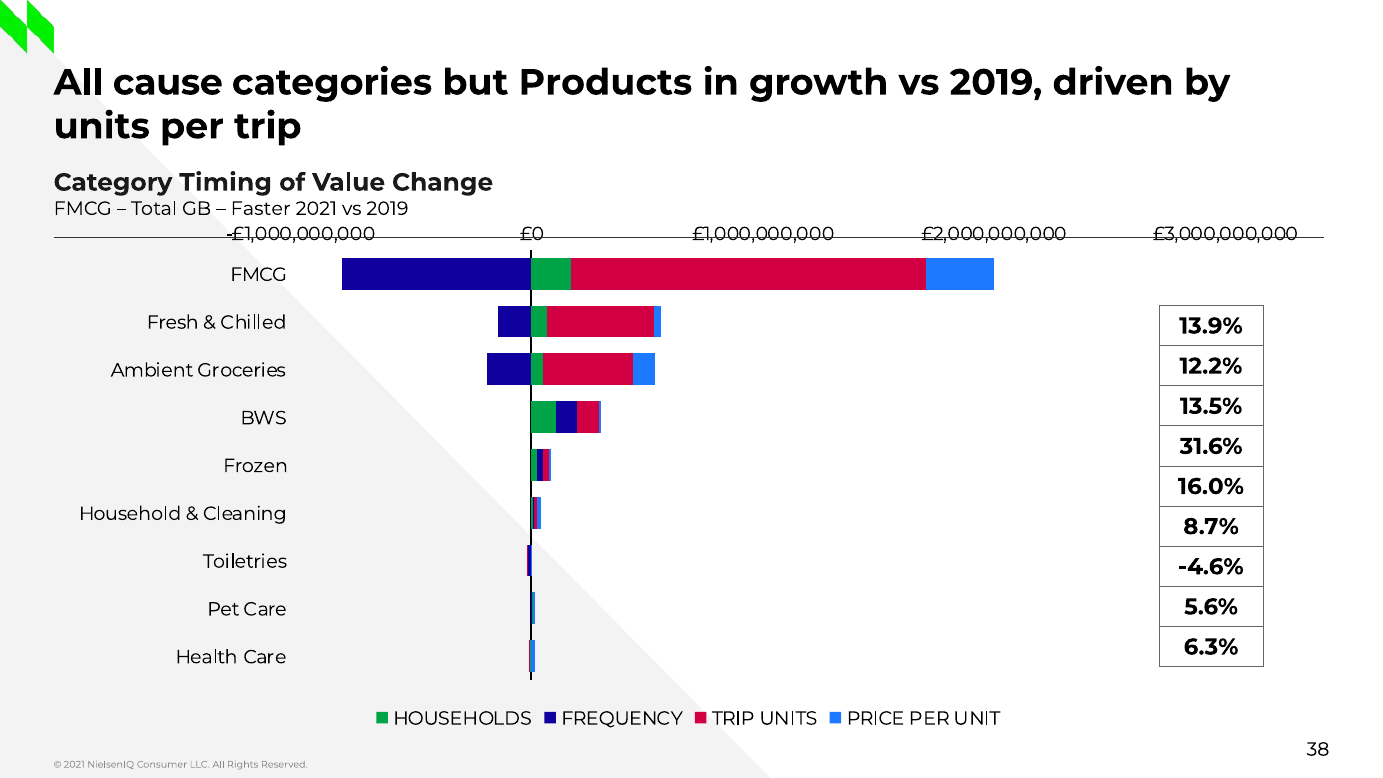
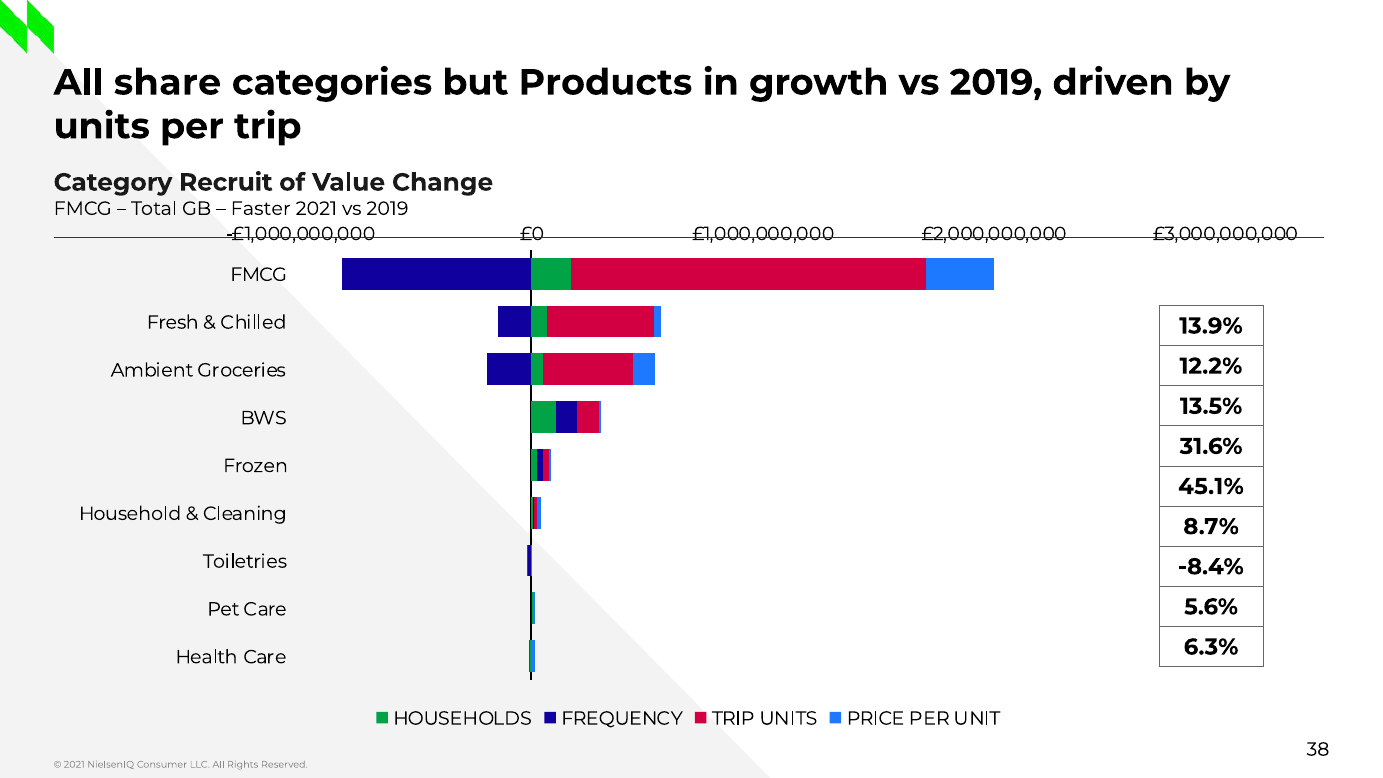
cause: cause -> share
Timing: Timing -> Recruit
16.0%: 16.0% -> 45.1%
-4.6%: -4.6% -> -8.4%
